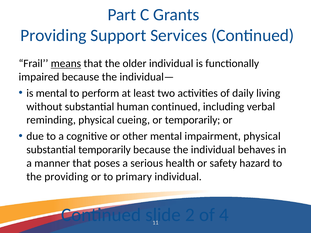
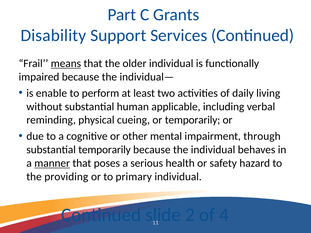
Providing at (53, 35): Providing -> Disability
is mental: mental -> enable
human continued: continued -> applicable
impairment physical: physical -> through
manner underline: none -> present
